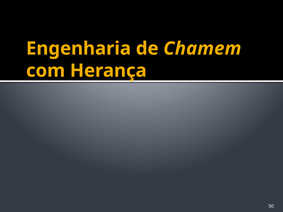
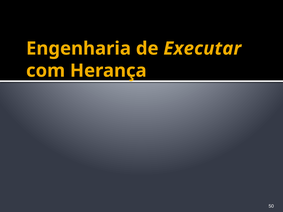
Chamem: Chamem -> Executar
